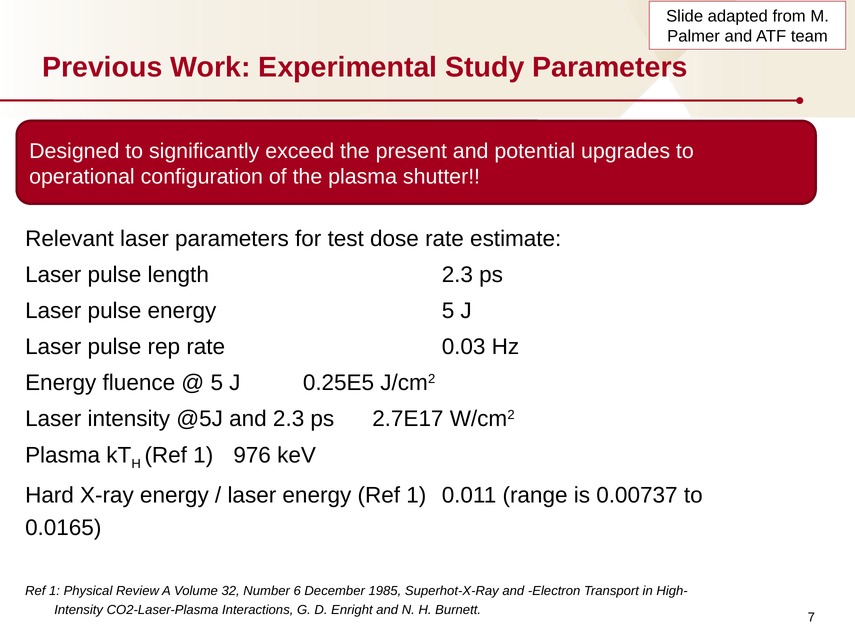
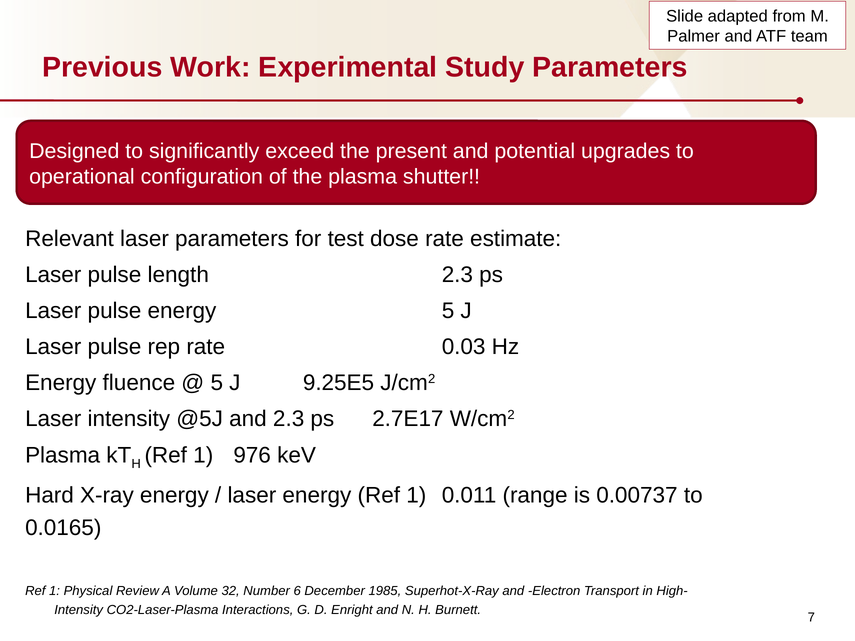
0.25E5: 0.25E5 -> 9.25E5
